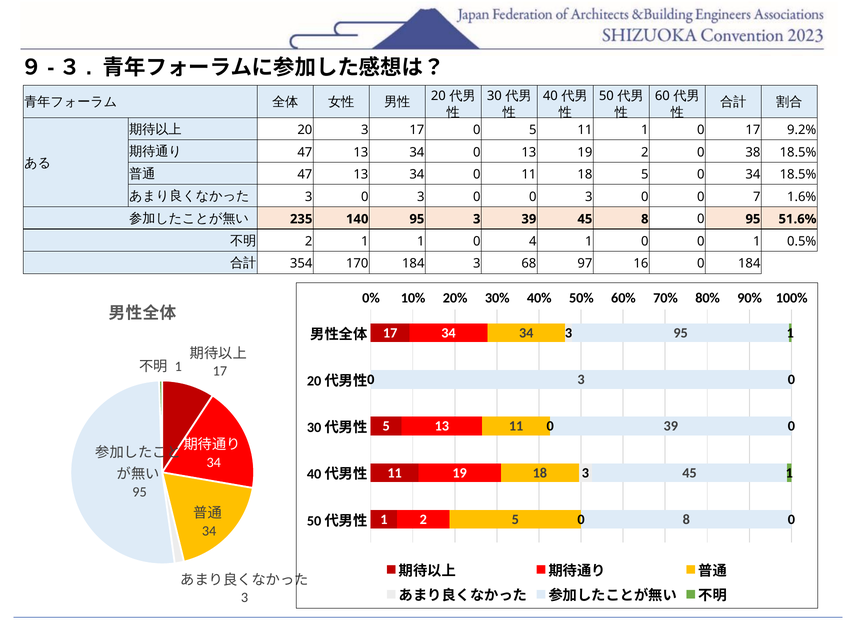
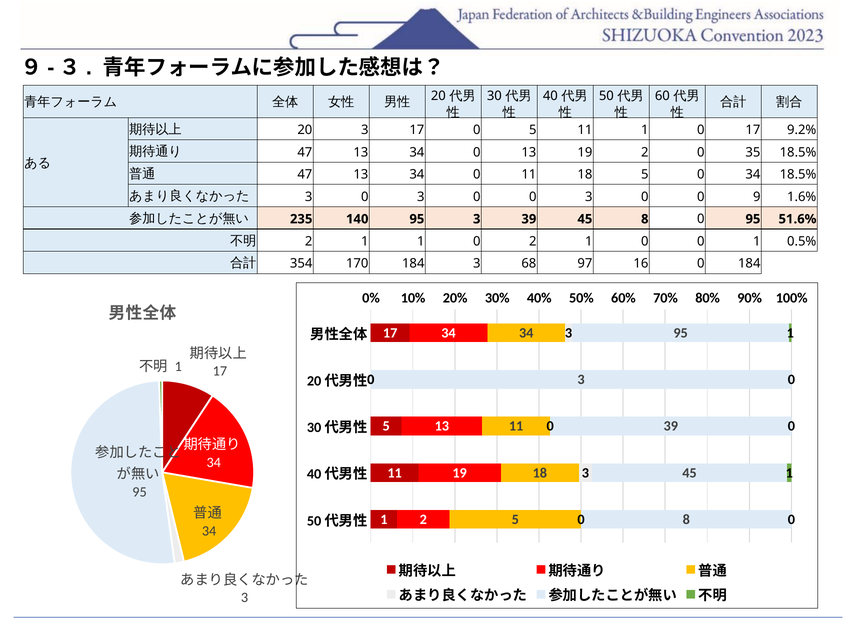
38: 38 -> 35
7: 7 -> 9
0 4: 4 -> 2
